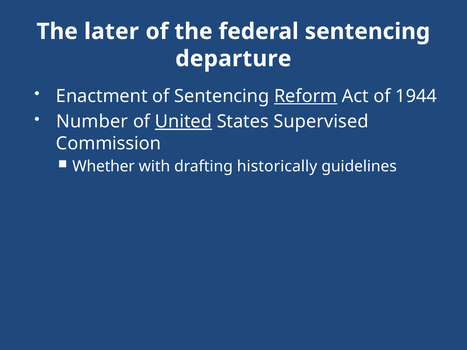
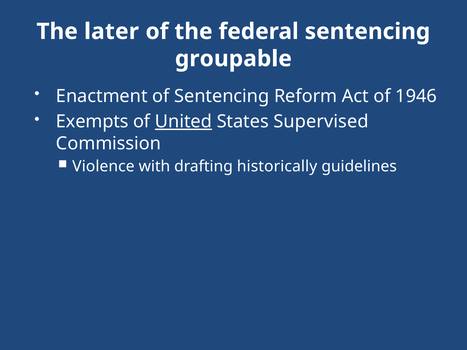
departure: departure -> groupable
Reform underline: present -> none
1944: 1944 -> 1946
Number: Number -> Exempts
Whether: Whether -> Violence
